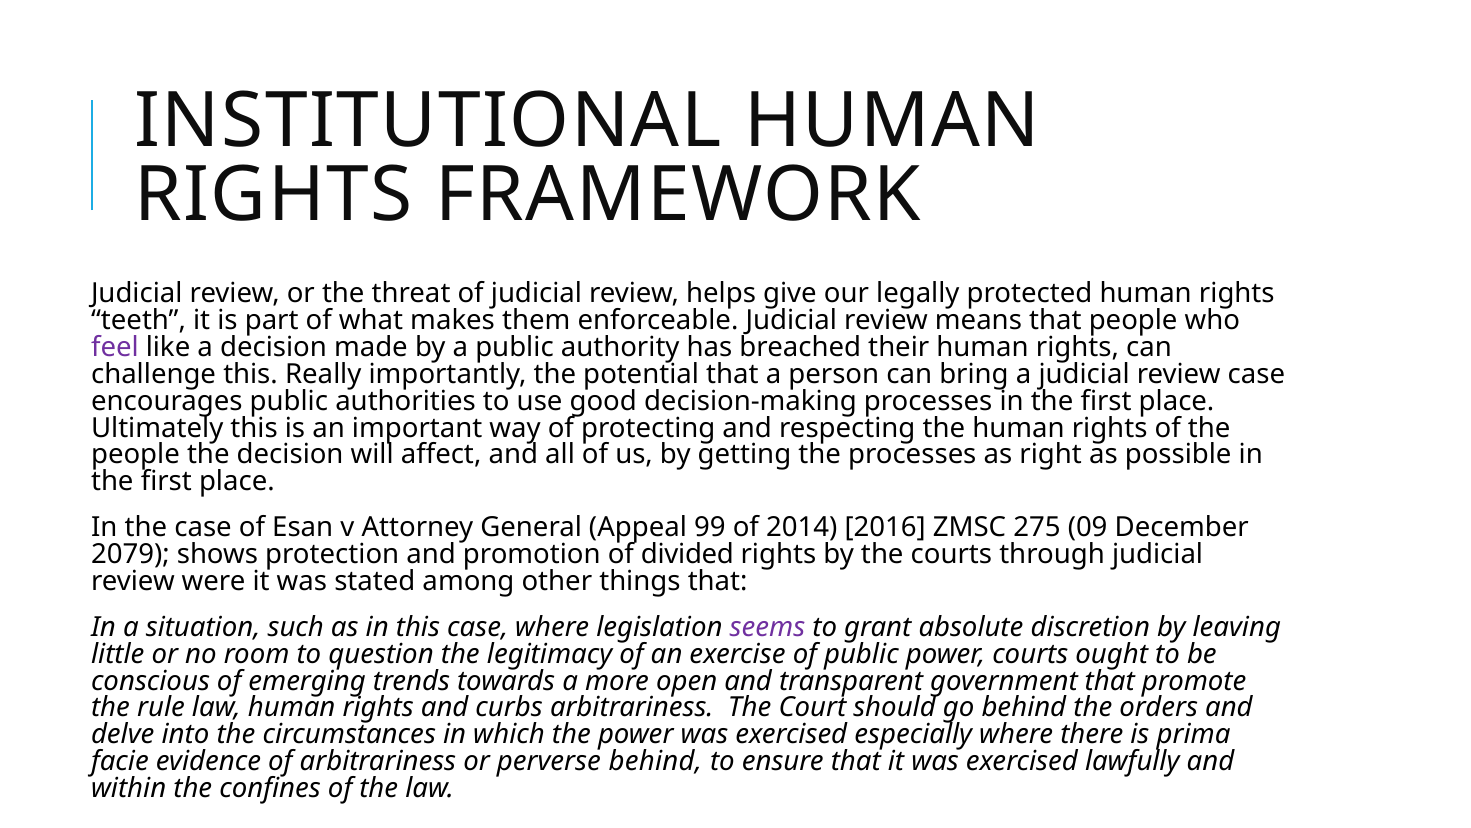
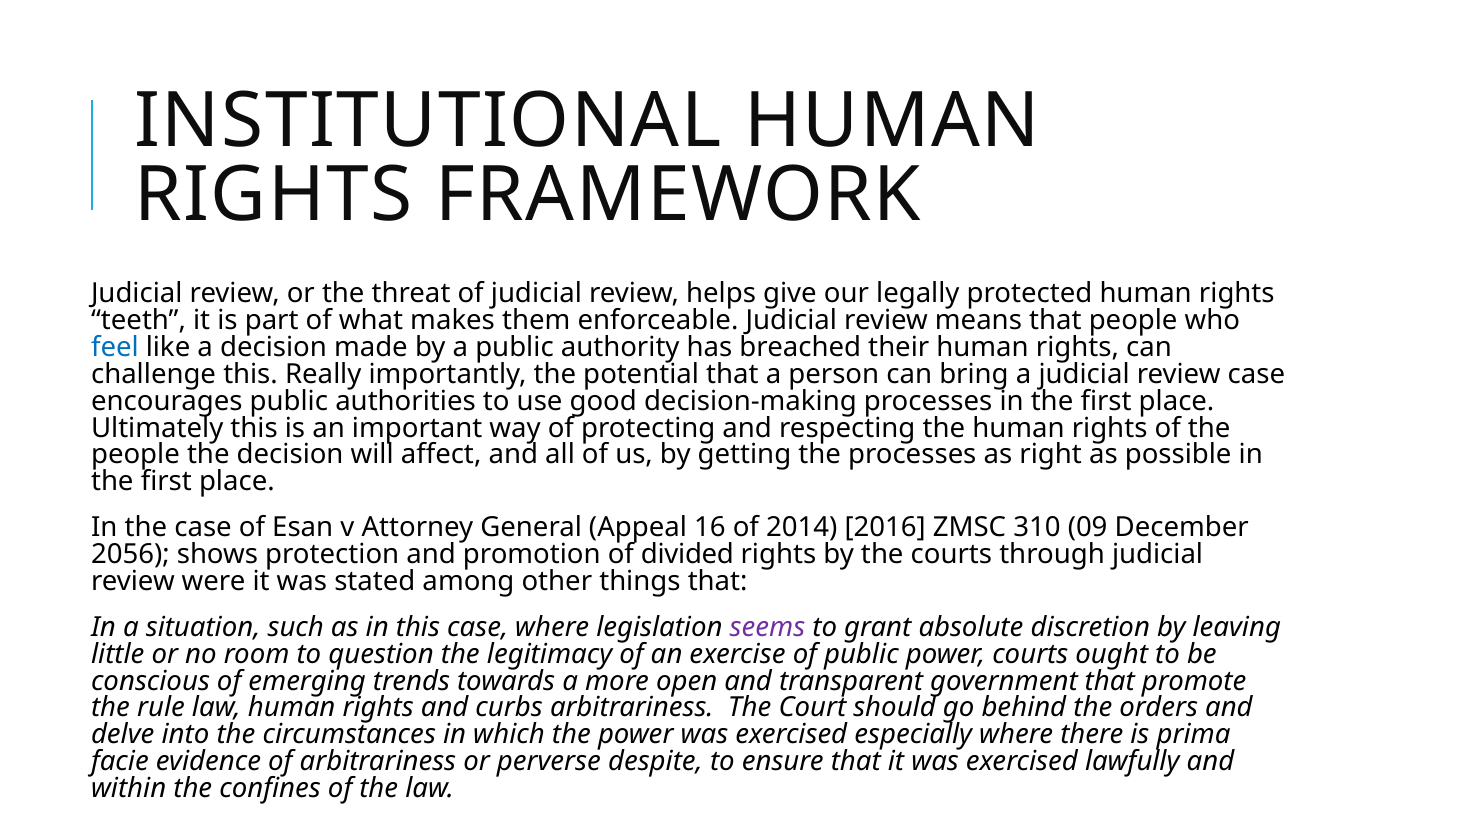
feel colour: purple -> blue
99: 99 -> 16
275: 275 -> 310
2079: 2079 -> 2056
perverse behind: behind -> despite
